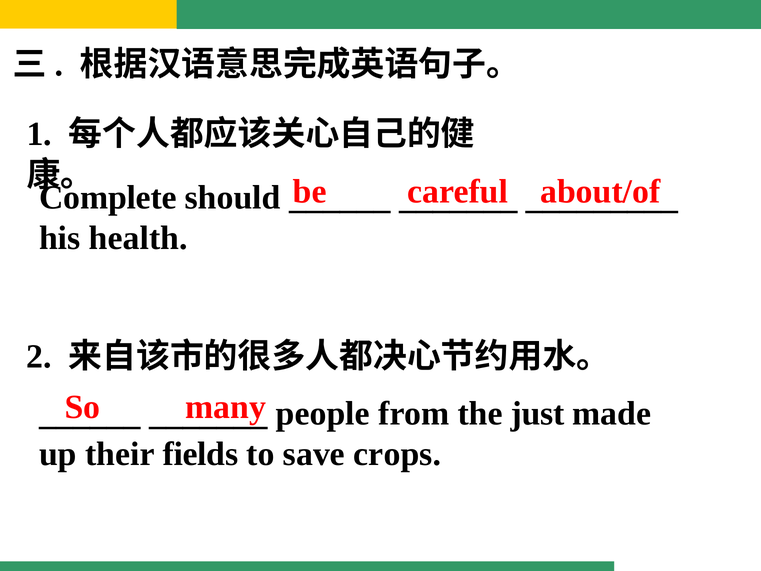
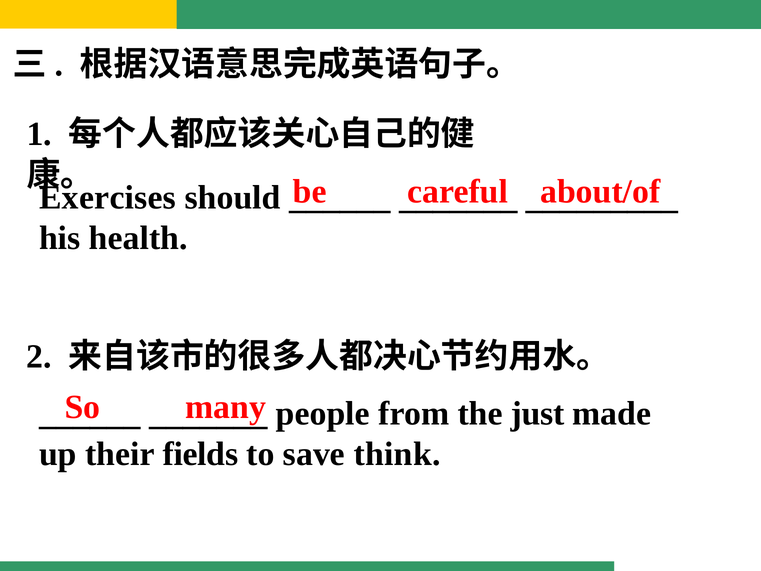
Complete: Complete -> Exercises
crops: crops -> think
